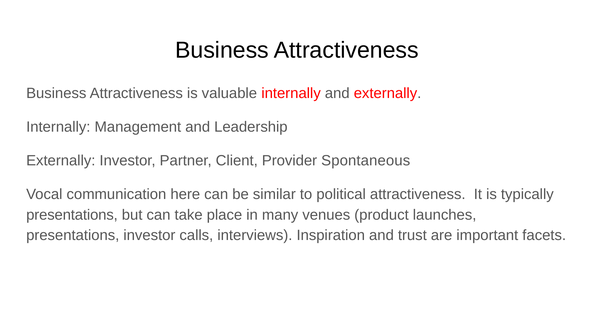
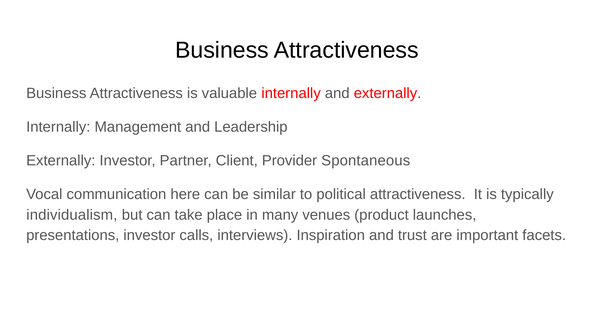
presentations at (72, 215): presentations -> individualism
